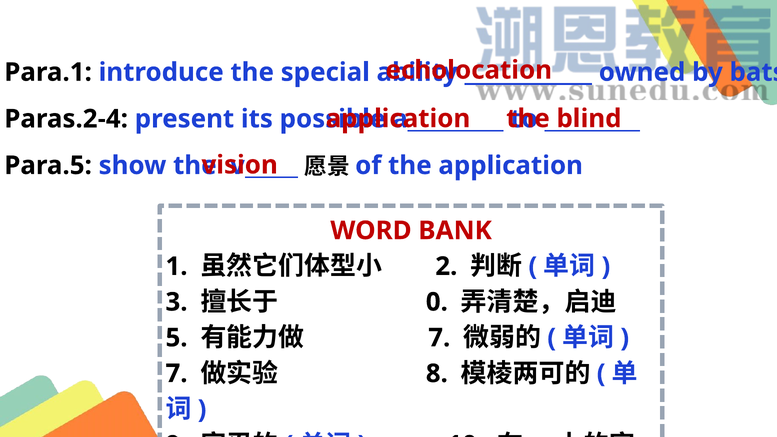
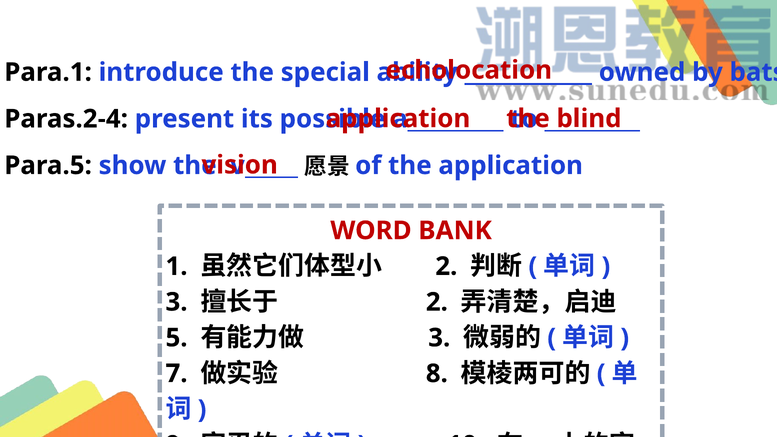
0 at (437, 302): 0 -> 2
7 at (439, 338): 7 -> 3
